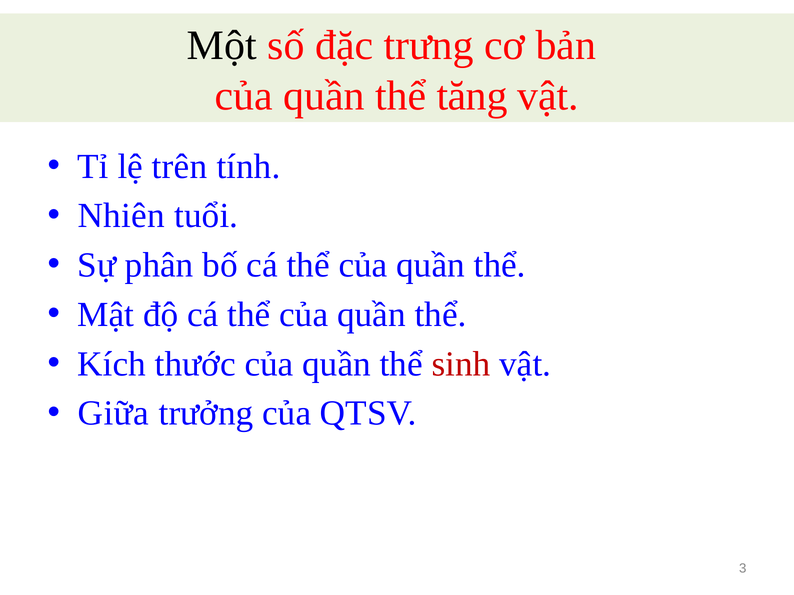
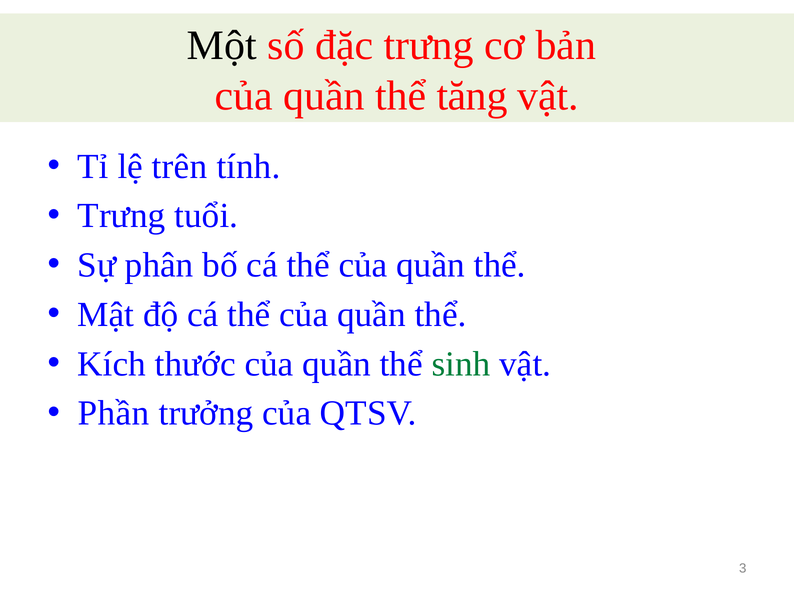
Nhiên at (121, 216): Nhiên -> Trưng
sinh colour: red -> green
Giữa: Giữa -> Phần
